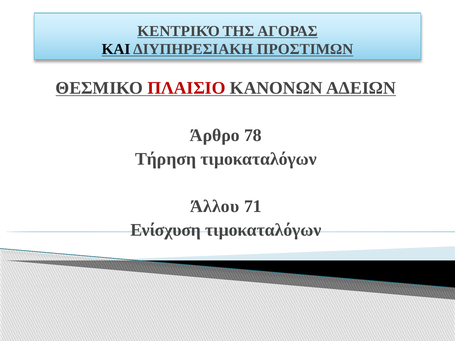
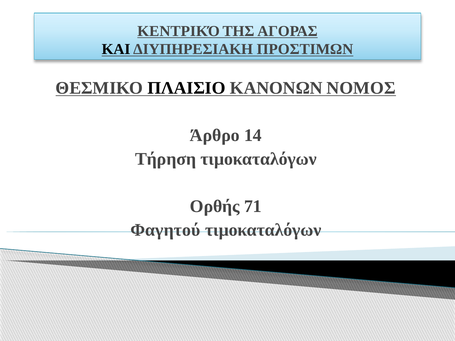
ΠΛΑΙΣΙΟ colour: red -> black
ΑΔΕΙΩΝ: ΑΔΕΙΩΝ -> ΝΟΜΟΣ
78: 78 -> 14
Άλλου: Άλλου -> Ορθής
Ενίσχυση: Ενίσχυση -> Φαγητού
